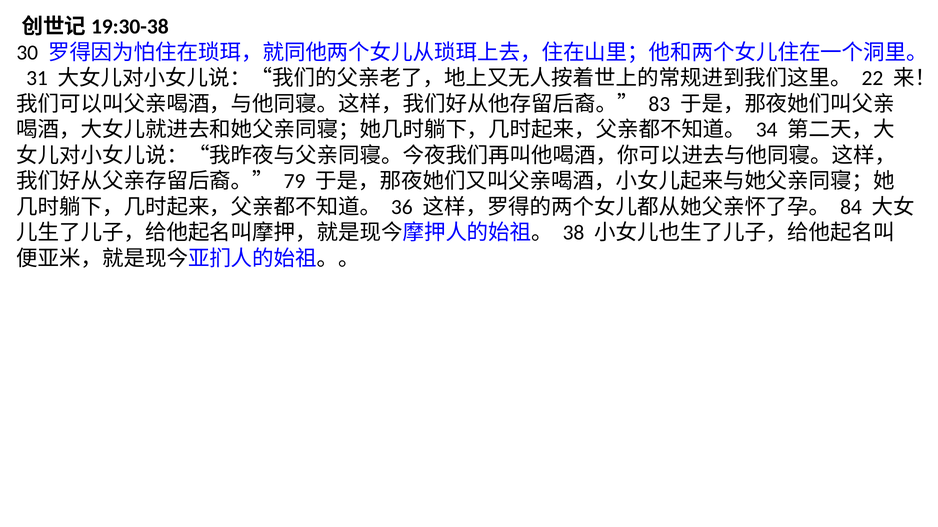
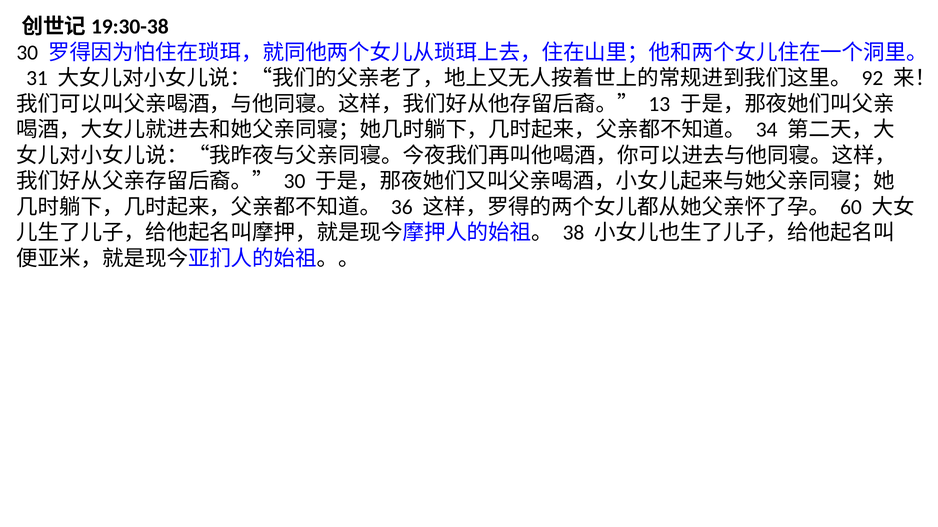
22: 22 -> 92
83: 83 -> 13
79 at (295, 181): 79 -> 30
84: 84 -> 60
